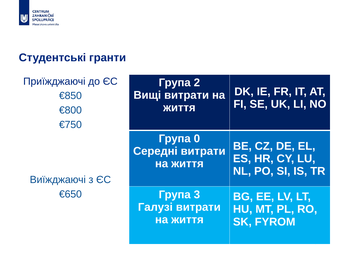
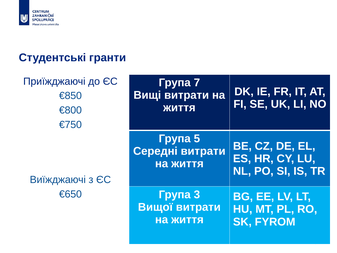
2: 2 -> 7
0: 0 -> 5
Галузі: Галузі -> Вищої
